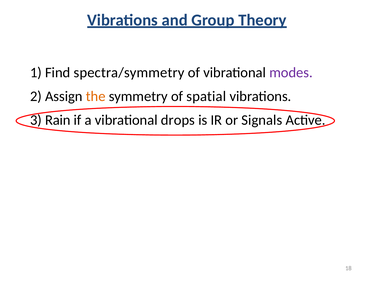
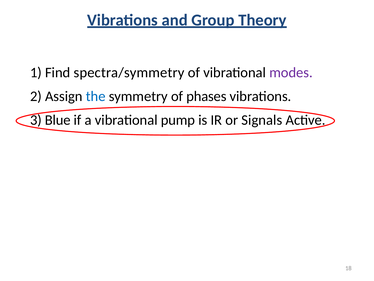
the colour: orange -> blue
spatial: spatial -> phases
Rain: Rain -> Blue
drops: drops -> pump
